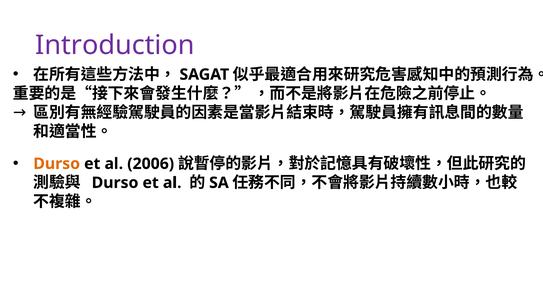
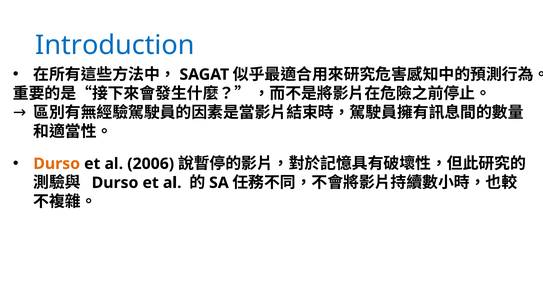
Introduction colour: purple -> blue
